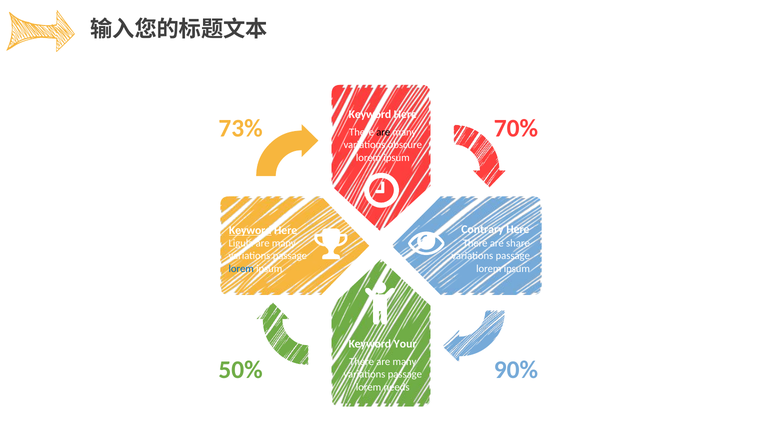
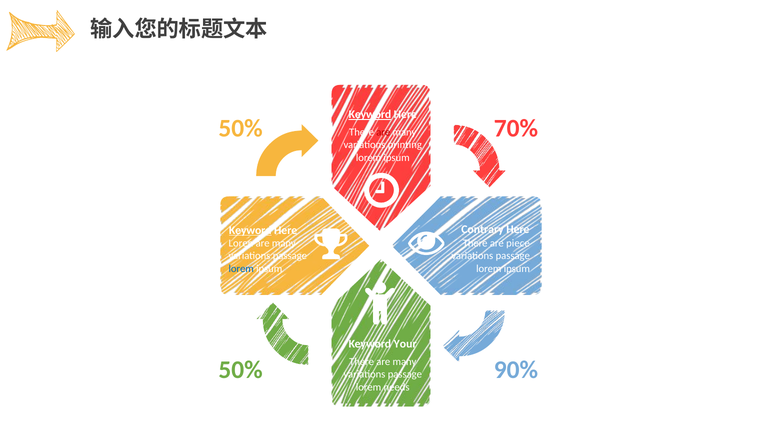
Keyword at (370, 114) underline: none -> present
73% at (241, 128): 73% -> 50%
are at (383, 132) colour: black -> red
obscure: obscure -> printing
Ligula: Ligula -> Loren
share: share -> piece
